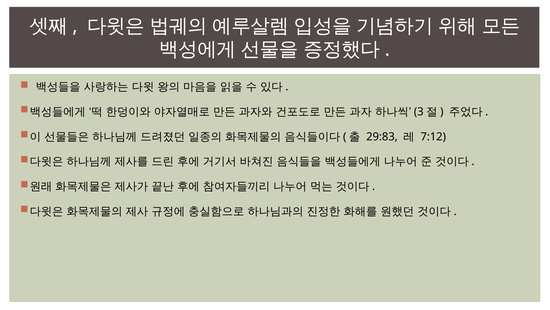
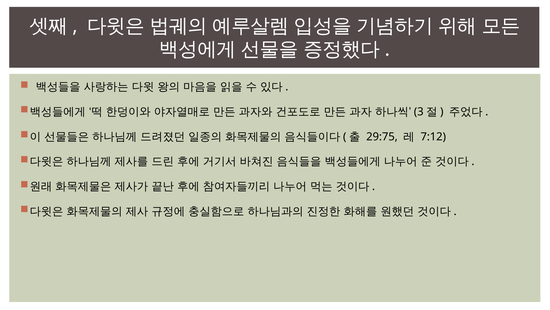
29:83: 29:83 -> 29:75
